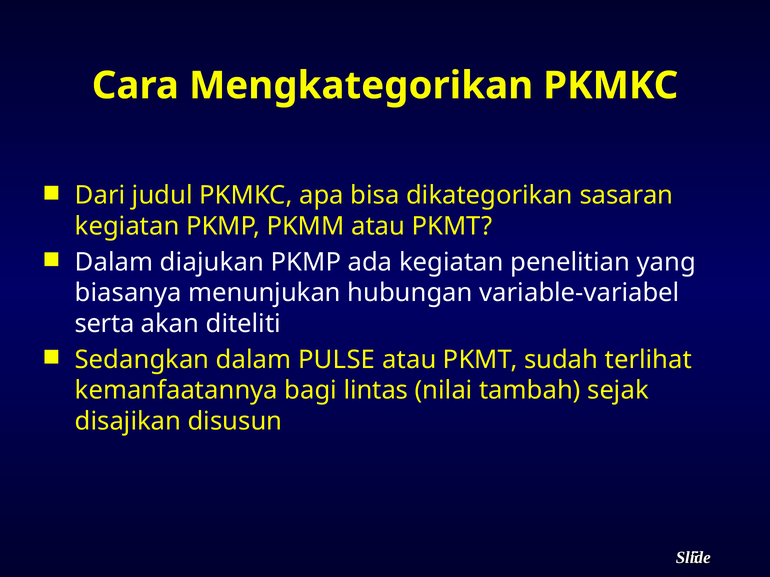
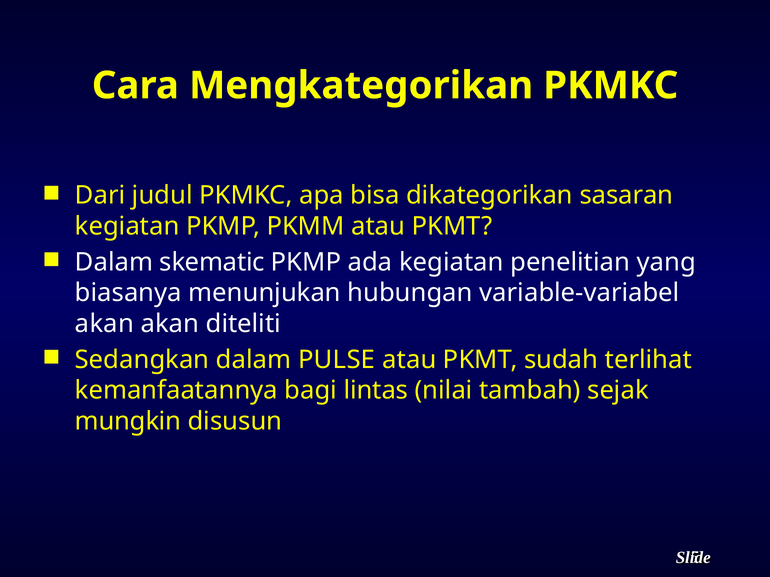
diajukan: diajukan -> skematic
serta at (105, 324): serta -> akan
disajikan: disajikan -> mungkin
